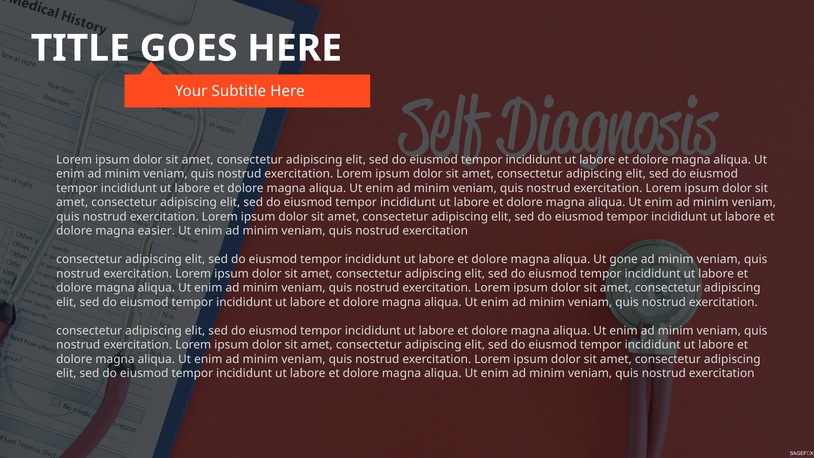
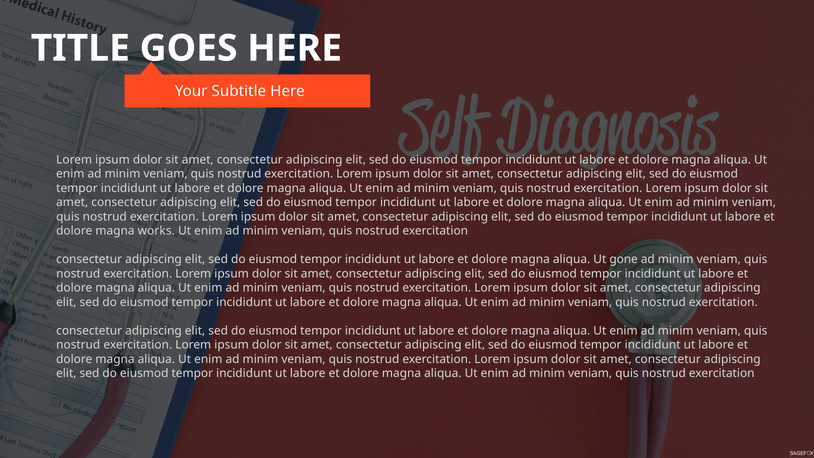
easier: easier -> works
